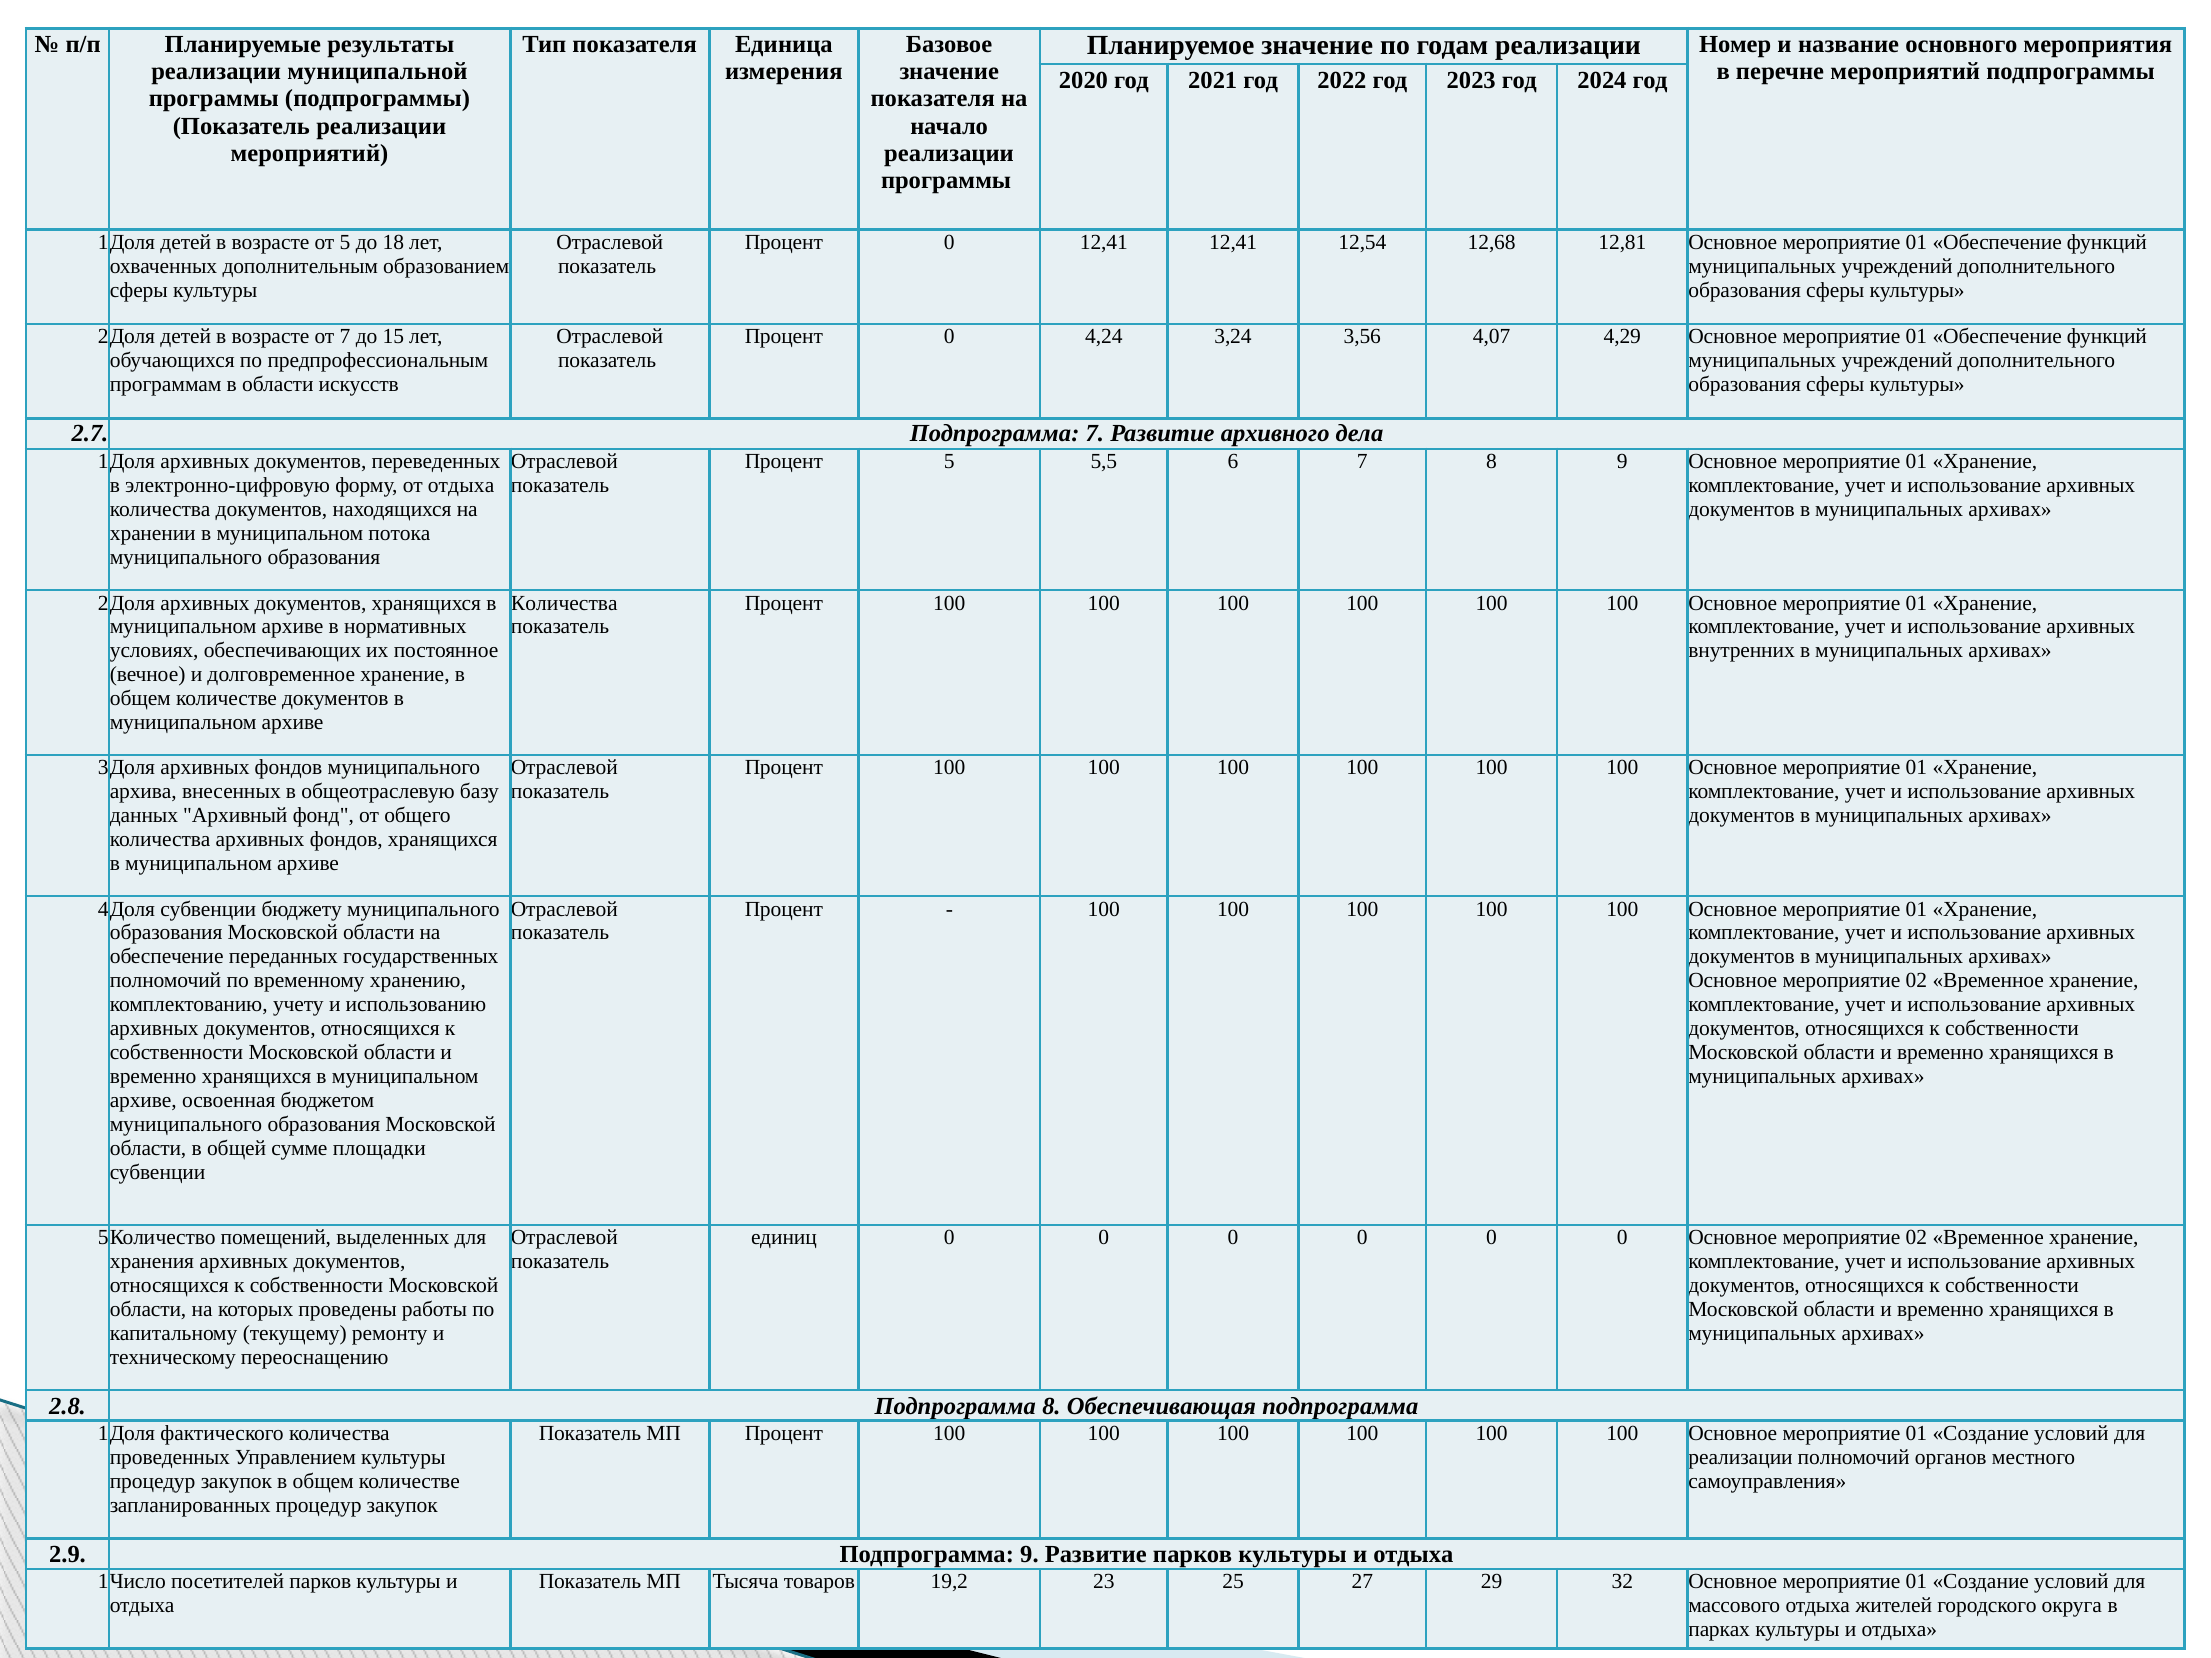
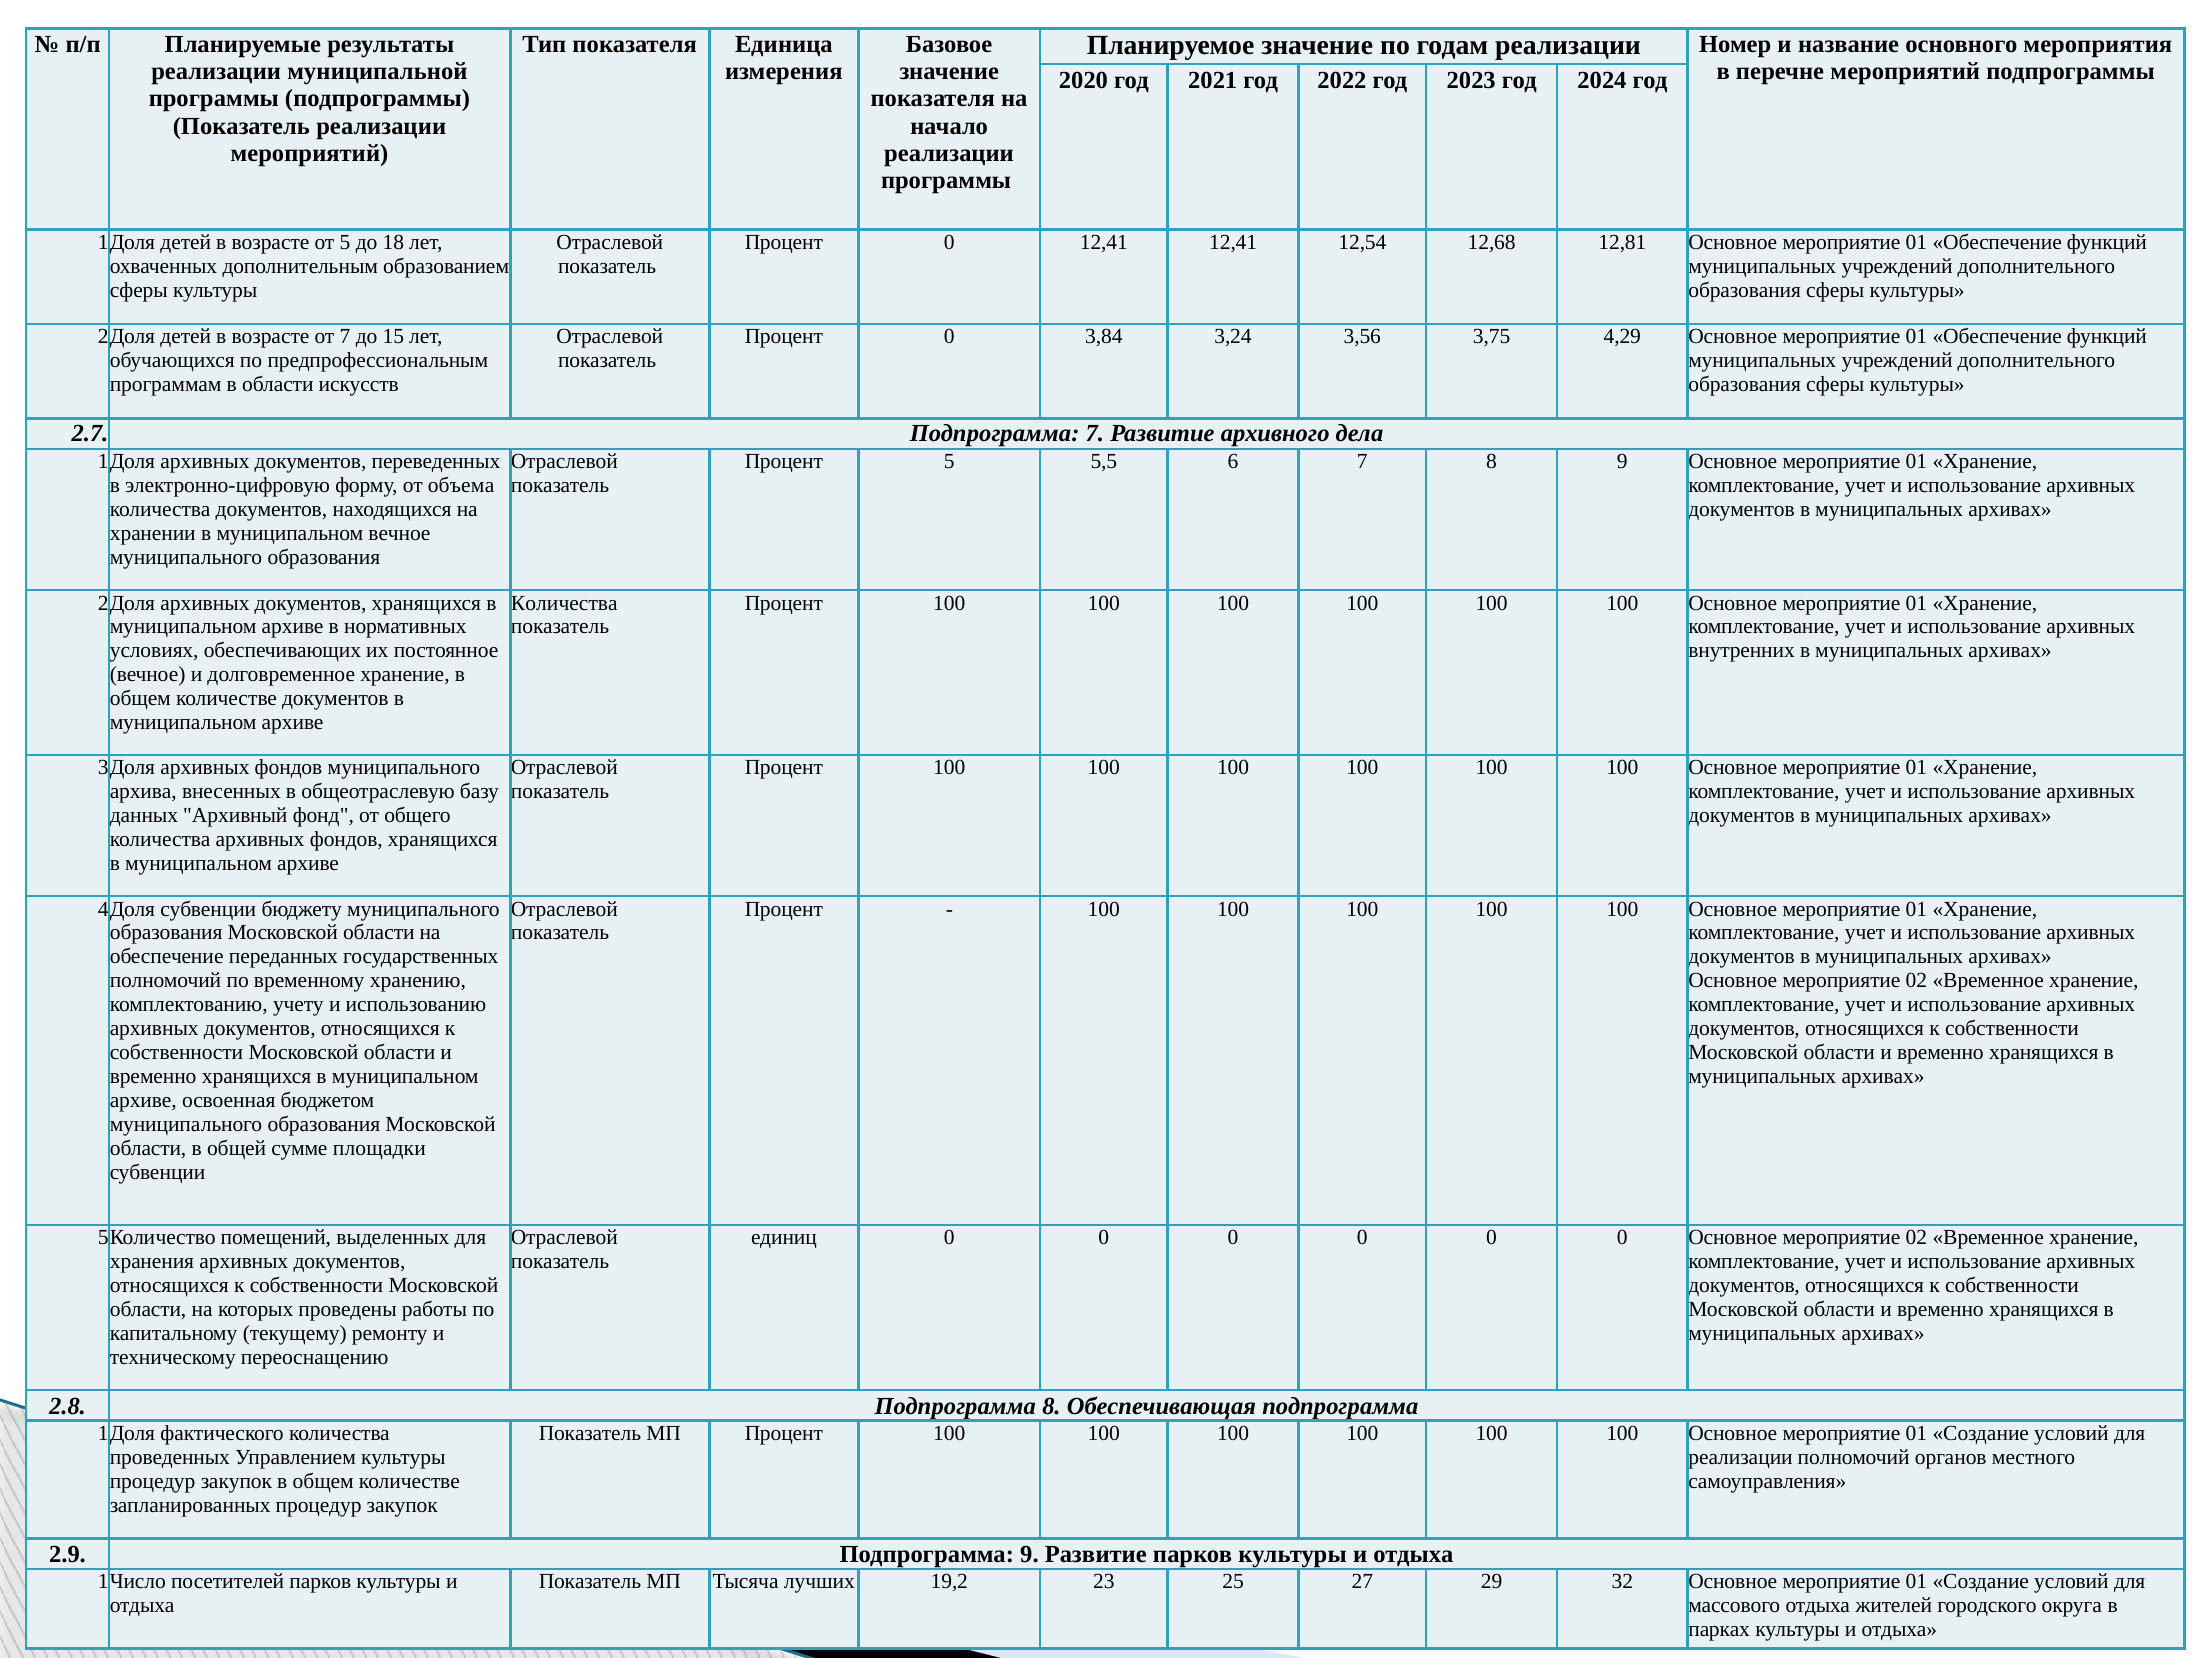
4,24: 4,24 -> 3,84
4,07: 4,07 -> 3,75
от отдыха: отдыха -> объема
муниципальном потока: потока -> вечное
товаров: товаров -> лучших
